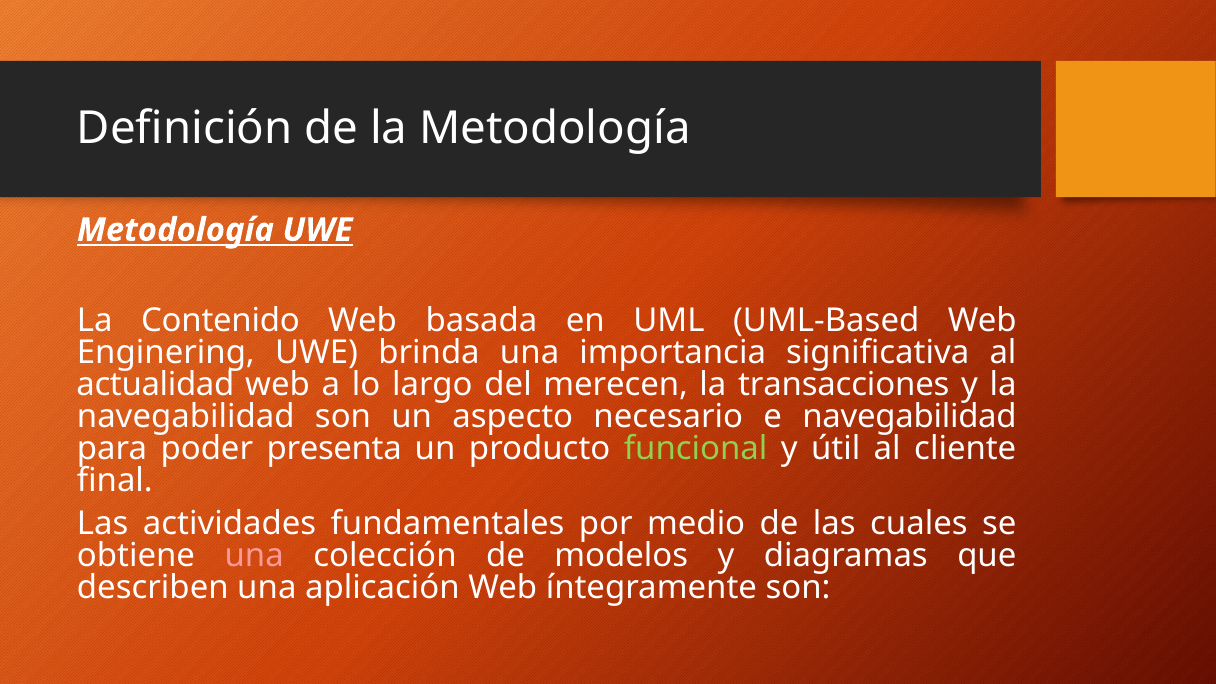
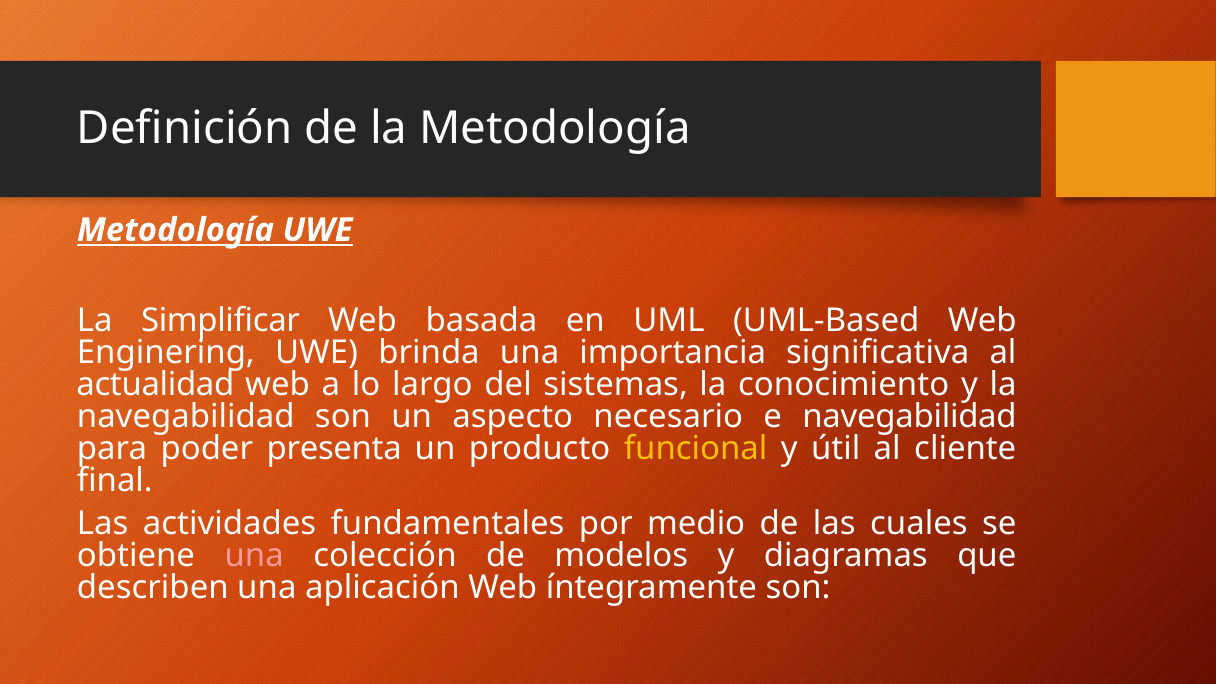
Contenido: Contenido -> Simplificar
merecen: merecen -> sistemas
transacciones: transacciones -> conocimiento
funcional colour: light green -> yellow
